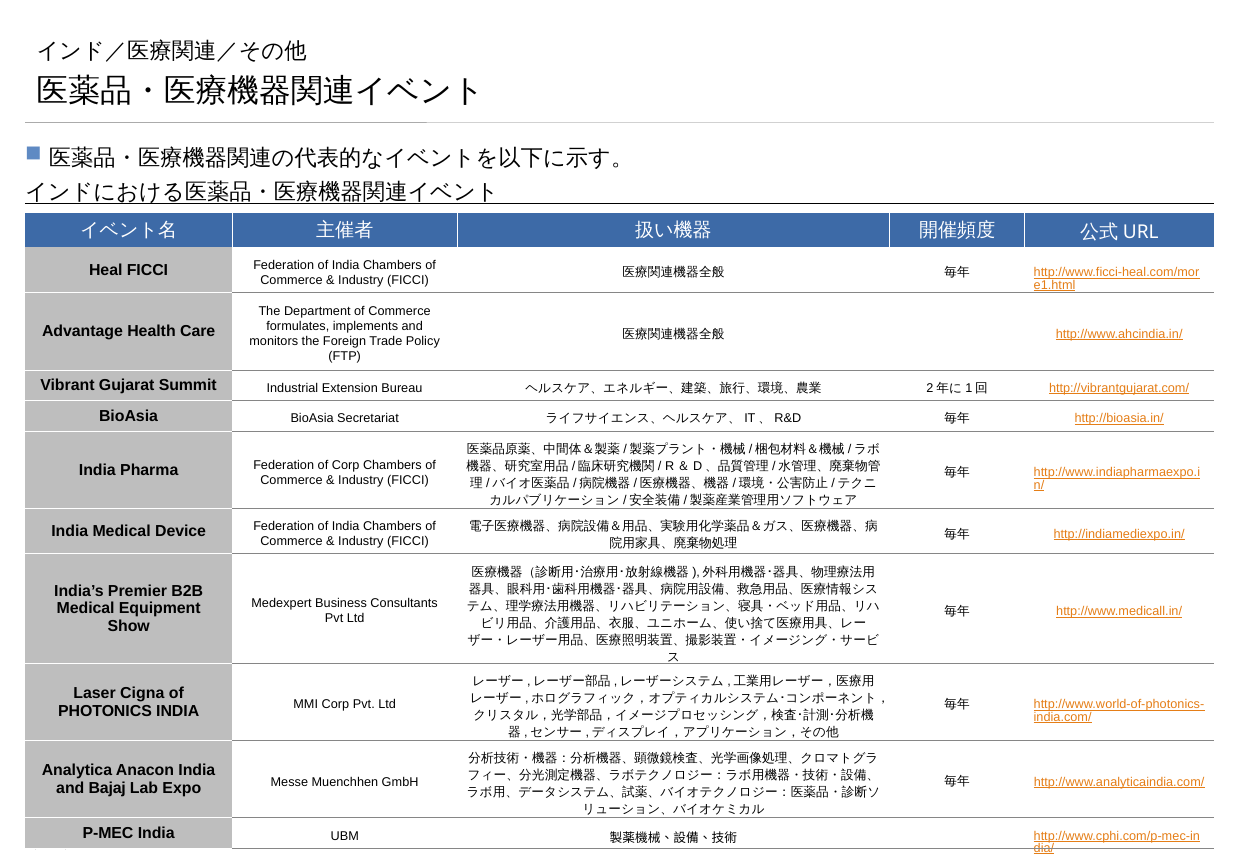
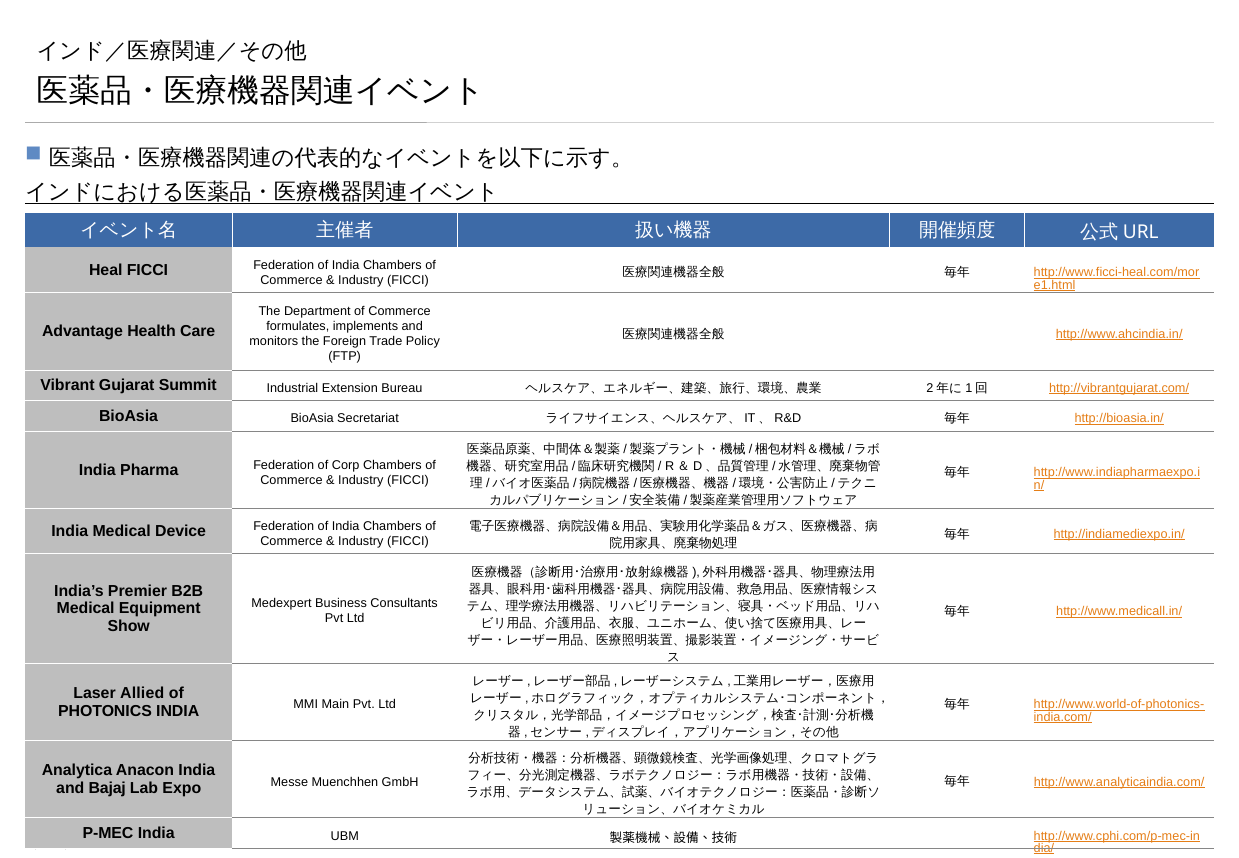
Cigna: Cigna -> Allied
MMI Corp: Corp -> Main
